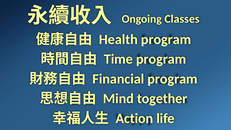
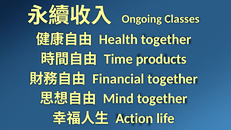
Health program: program -> together
Time program: program -> products
Financial program: program -> together
